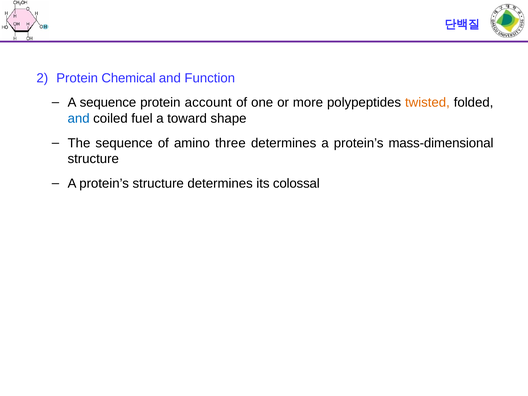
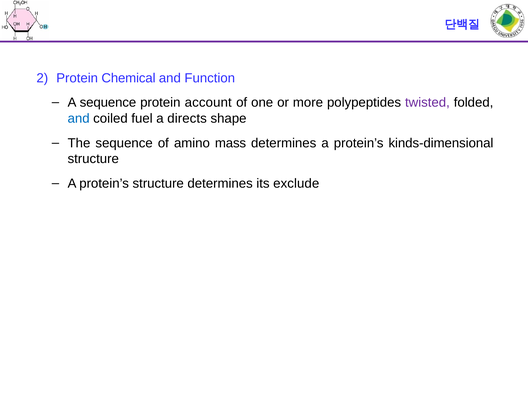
twisted colour: orange -> purple
toward: toward -> directs
three: three -> mass
mass-dimensional: mass-dimensional -> kinds-dimensional
colossal: colossal -> exclude
